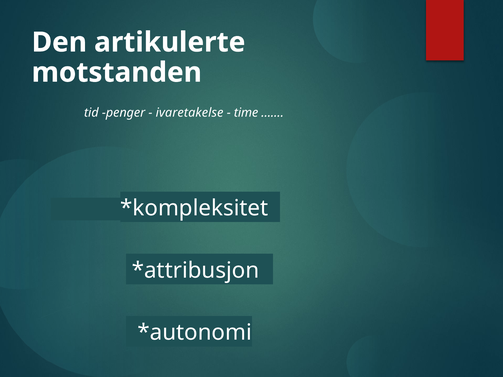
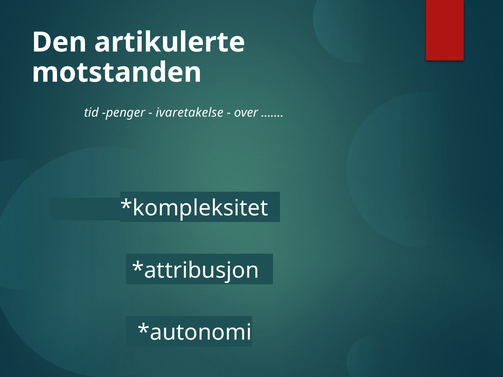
time: time -> over
